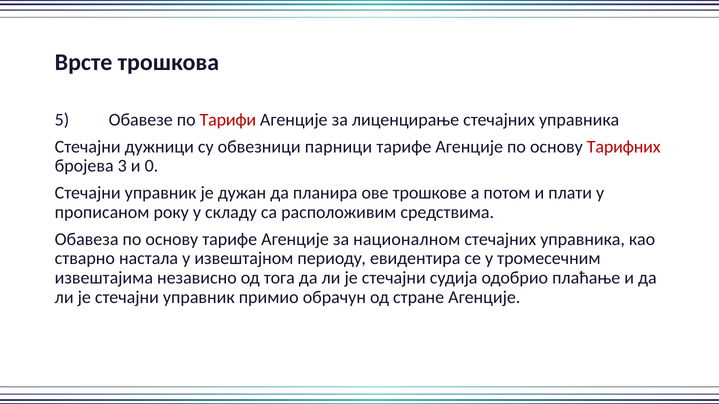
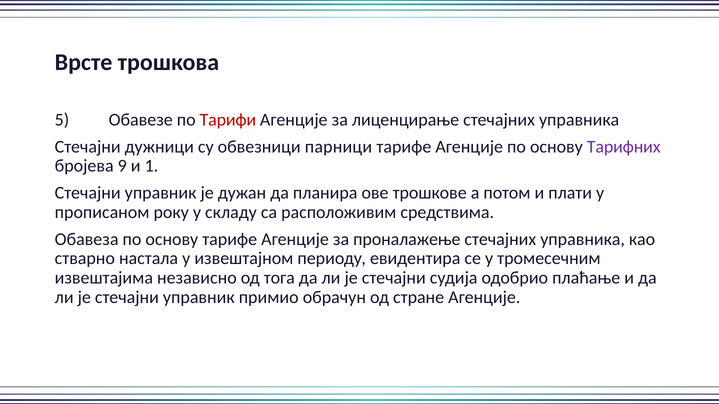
Тарифних colour: red -> purple
3: 3 -> 9
0: 0 -> 1
националном: националном -> проналажење
